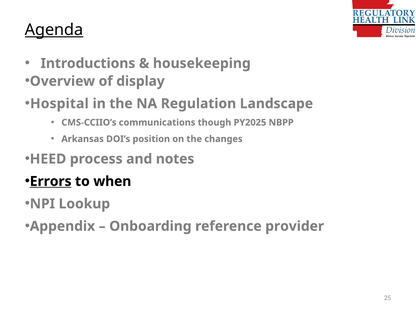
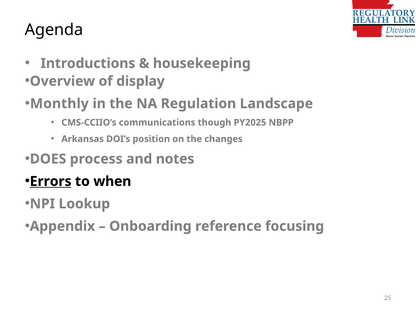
Agenda underline: present -> none
Hospital: Hospital -> Monthly
HEED: HEED -> DOES
provider: provider -> focusing
